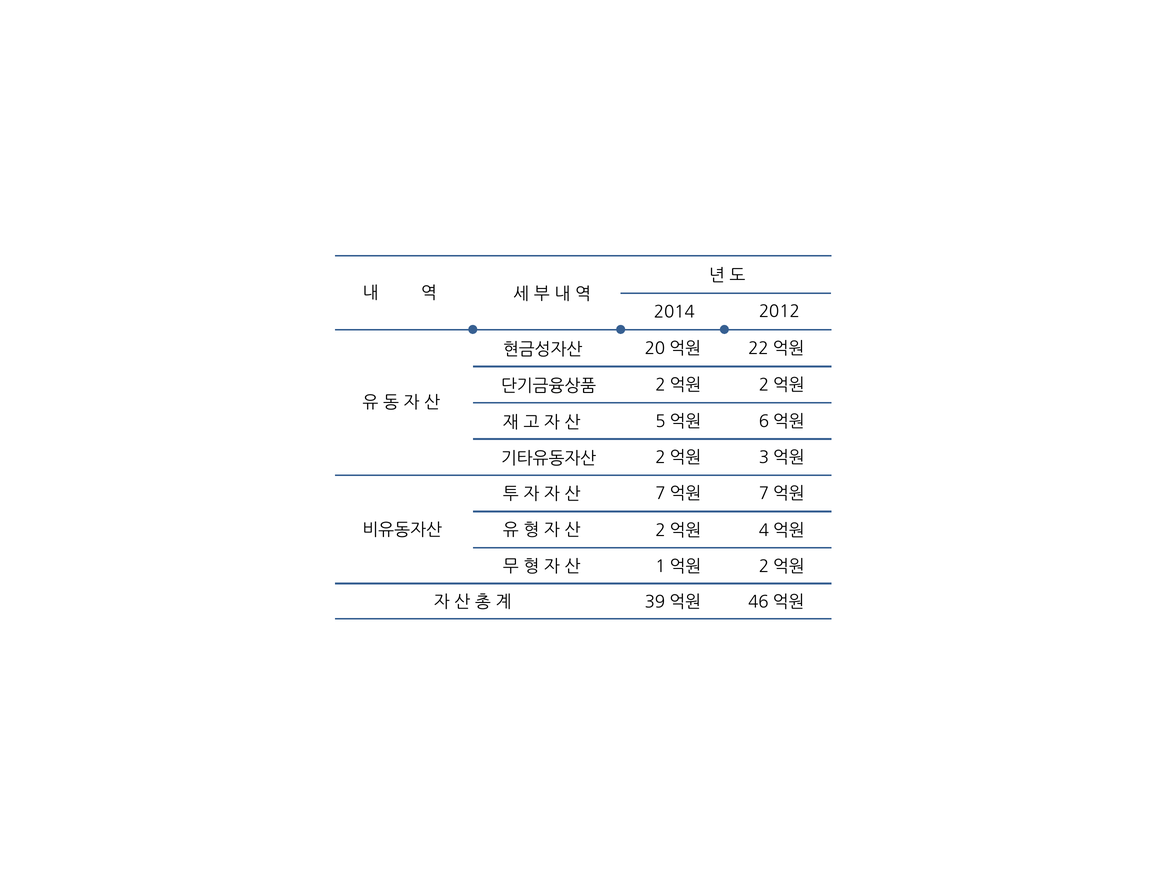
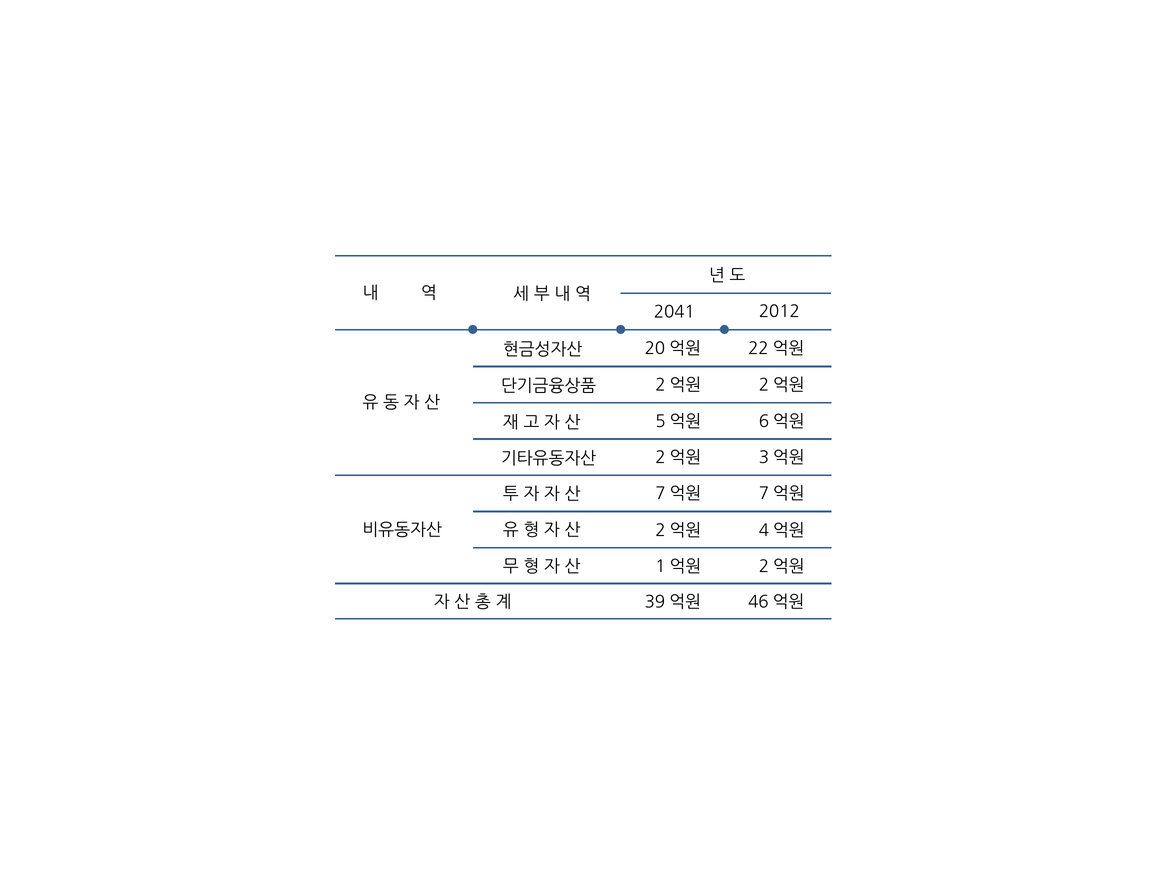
2014: 2014 -> 2041
